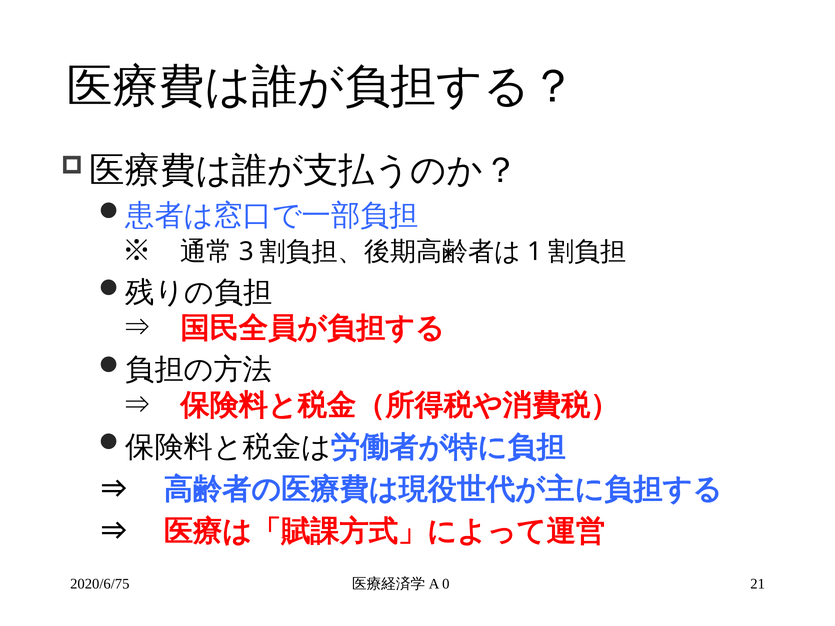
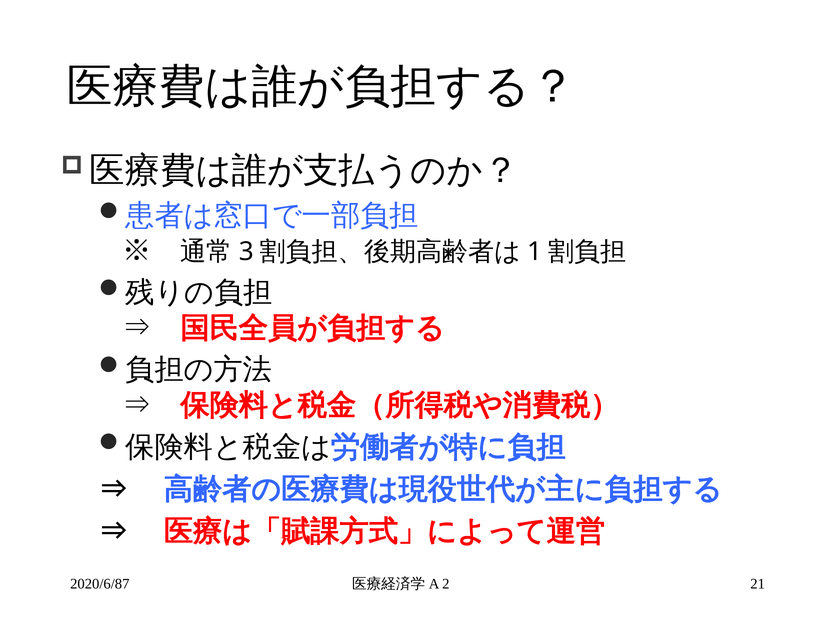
2020/6/75: 2020/6/75 -> 2020/6/87
0: 0 -> 2
